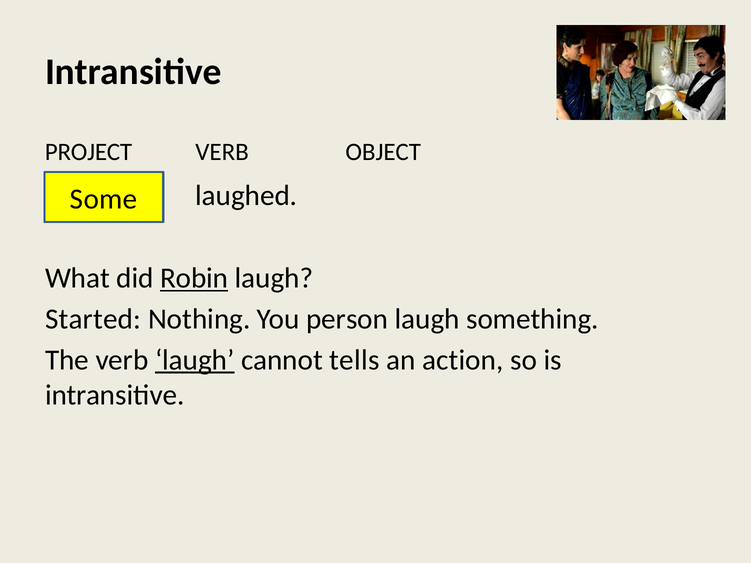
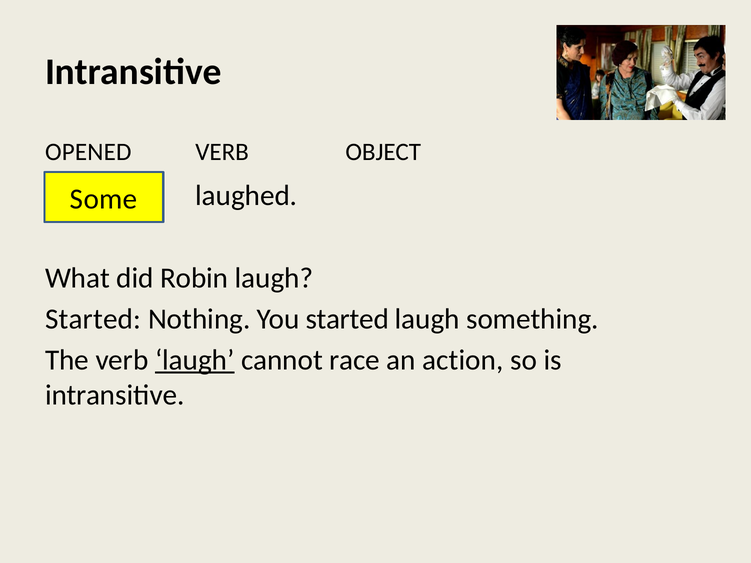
PROJECT: PROJECT -> OPENED
Robin underline: present -> none
You person: person -> started
tells: tells -> race
